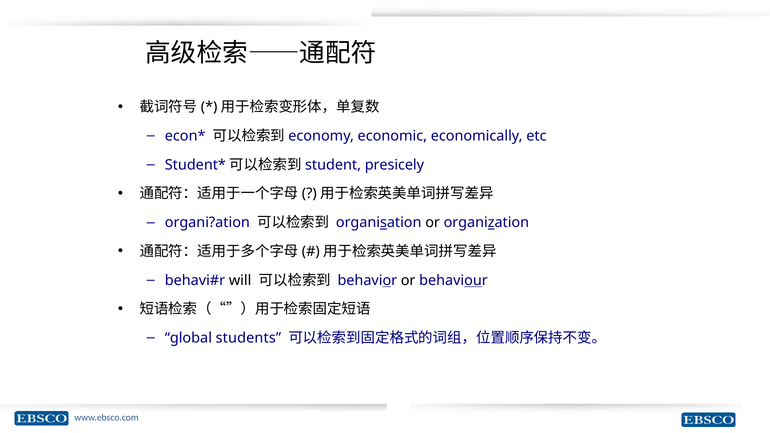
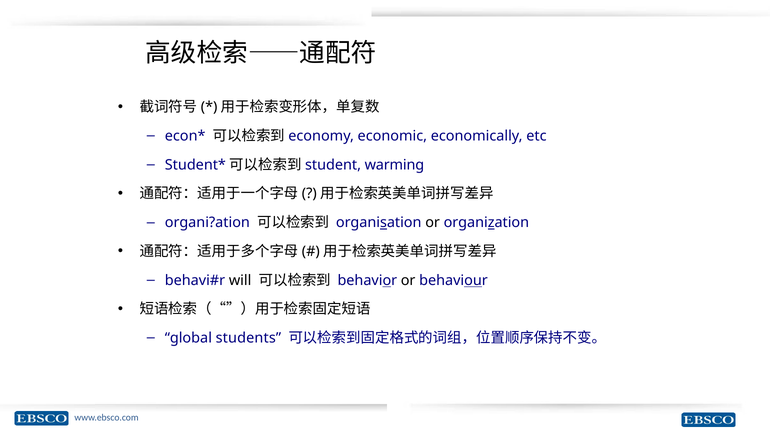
presicely: presicely -> warming
